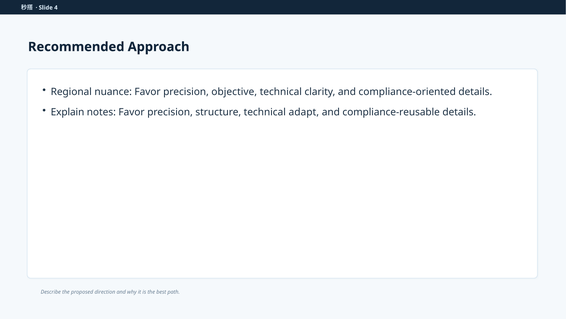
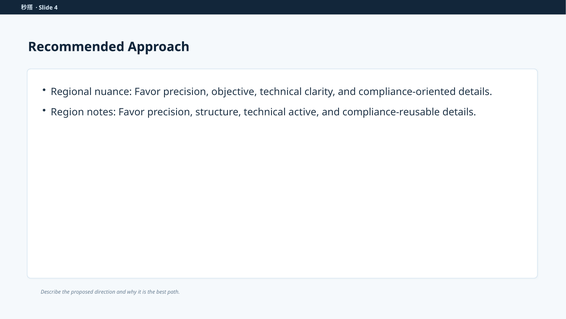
Explain: Explain -> Region
adapt: adapt -> active
